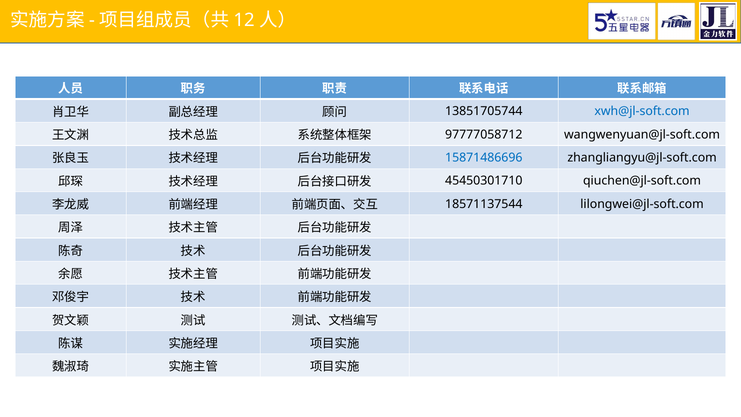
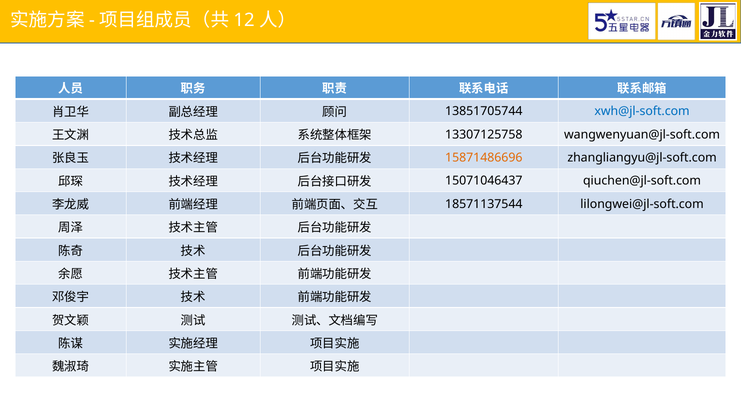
97777058712: 97777058712 -> 13307125758
15871486696 colour: blue -> orange
45450301710: 45450301710 -> 15071046437
